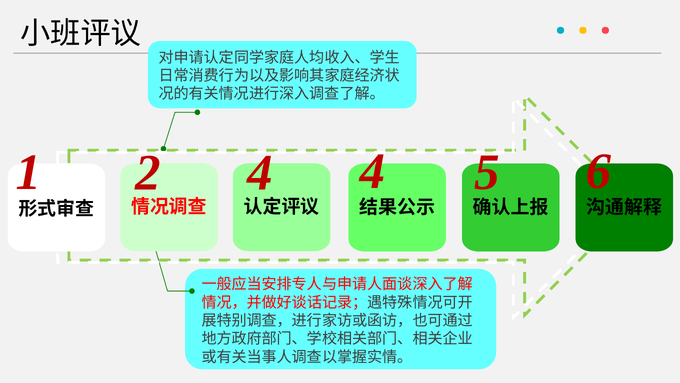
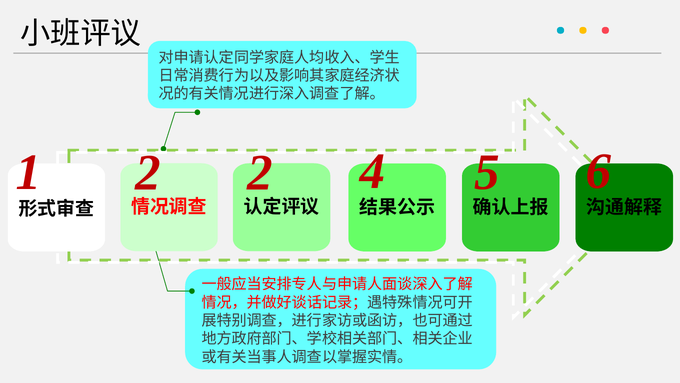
2 4: 4 -> 2
